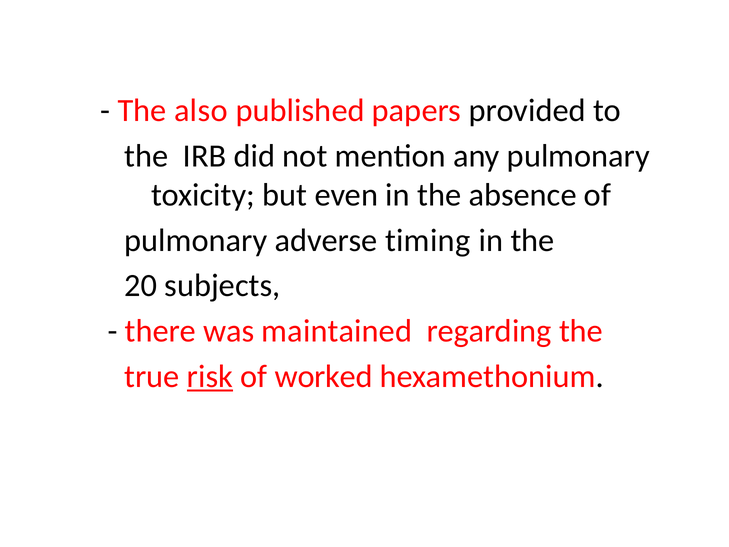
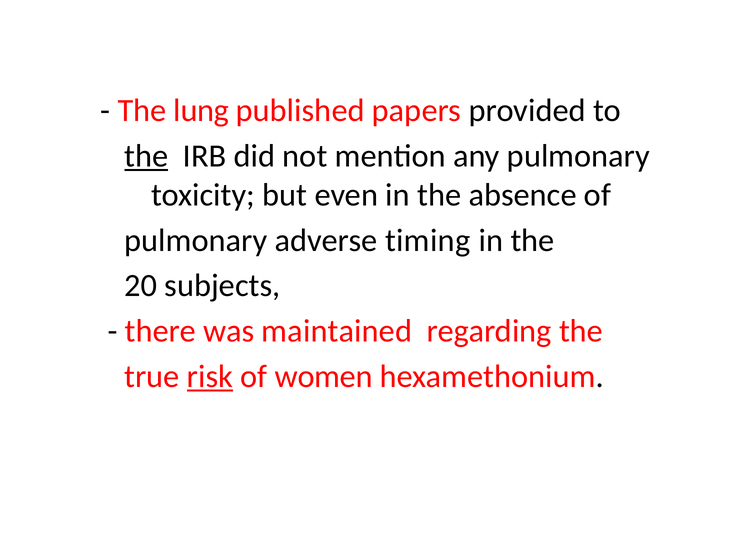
also: also -> lung
the at (146, 156) underline: none -> present
worked: worked -> women
